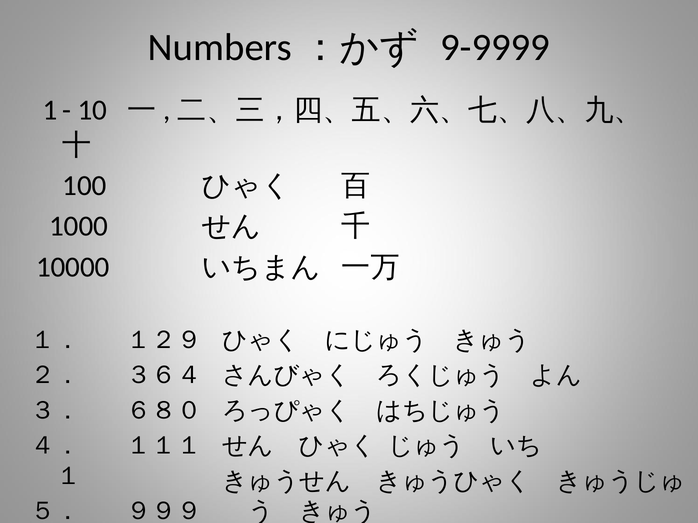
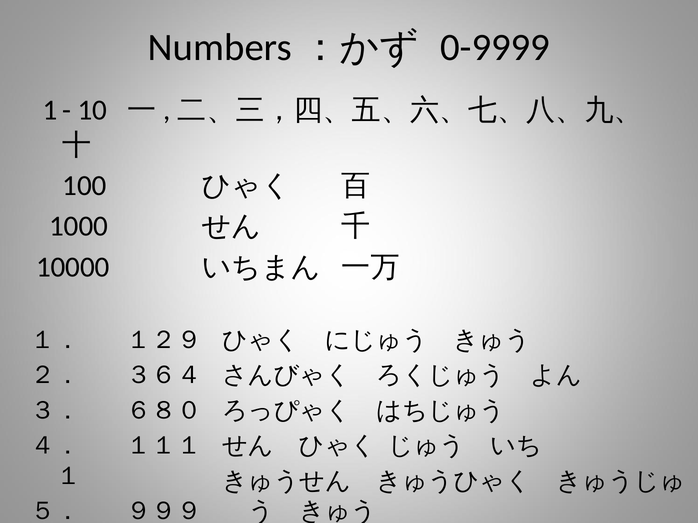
9-9999: 9-9999 -> 0-9999
